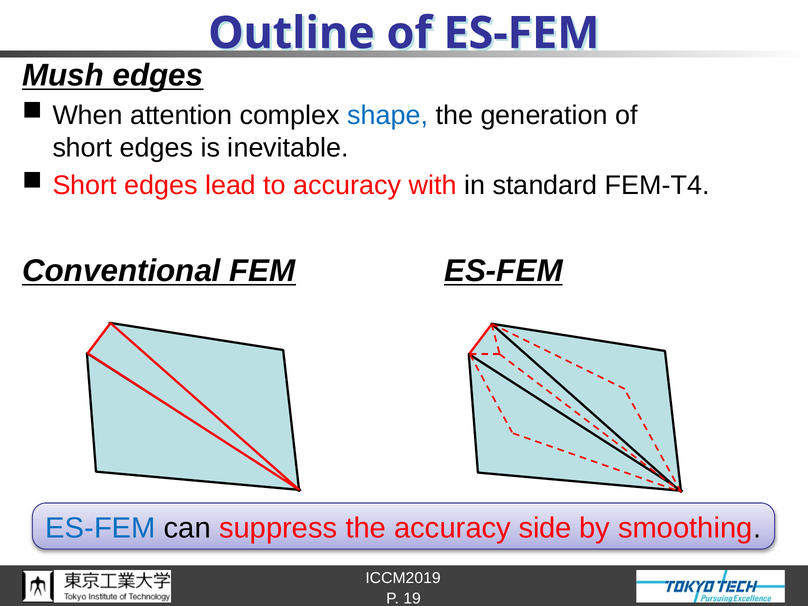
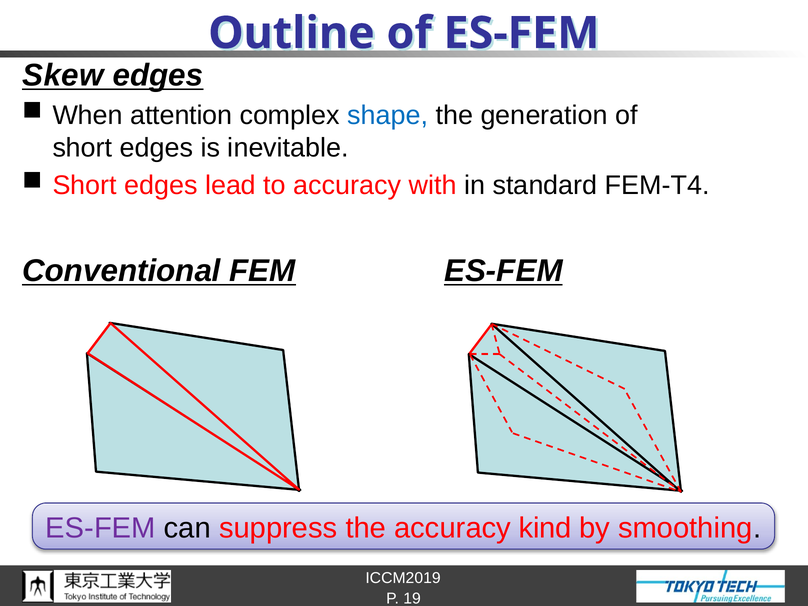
Mush: Mush -> Skew
ES-FEM at (101, 528) colour: blue -> purple
side: side -> kind
